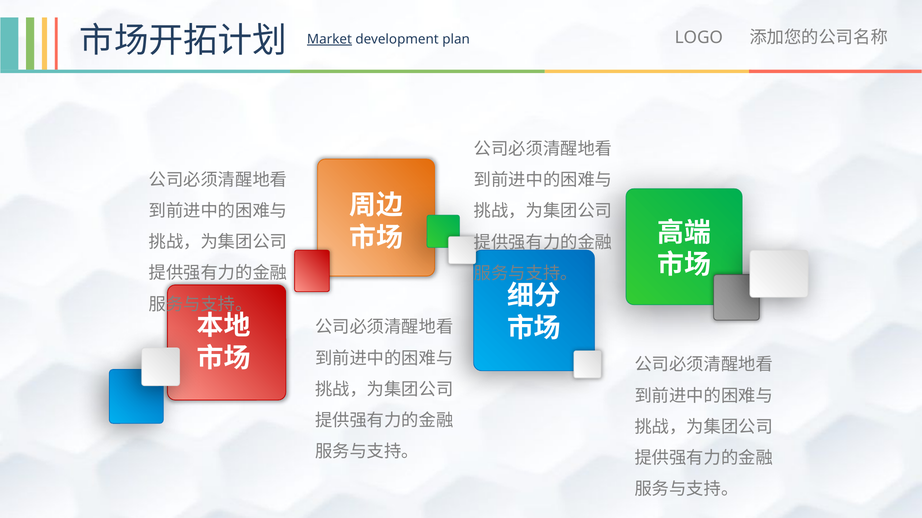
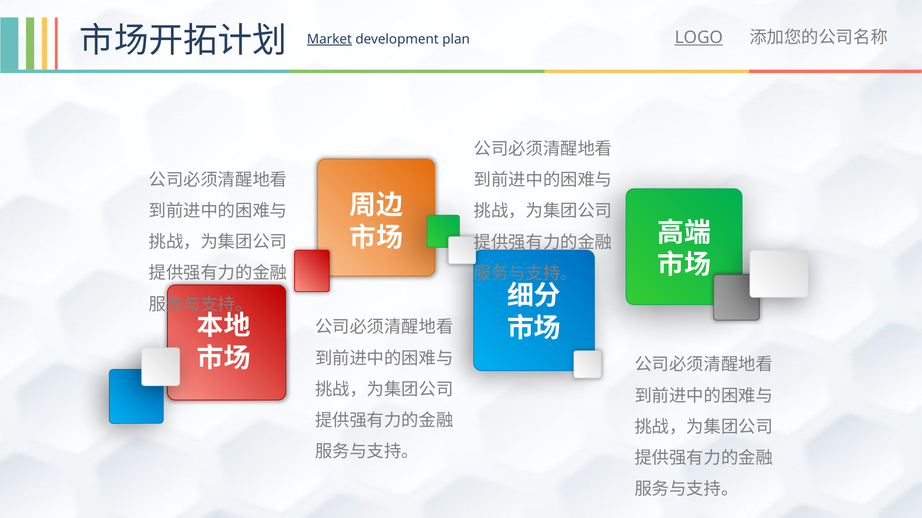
LOGO underline: none -> present
